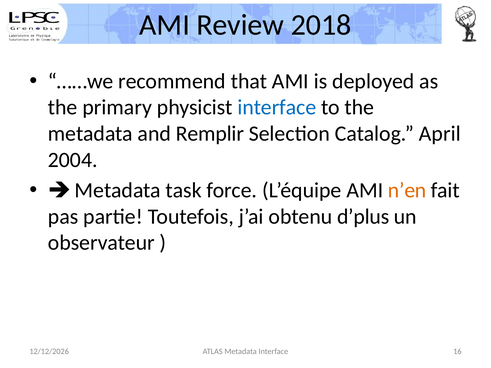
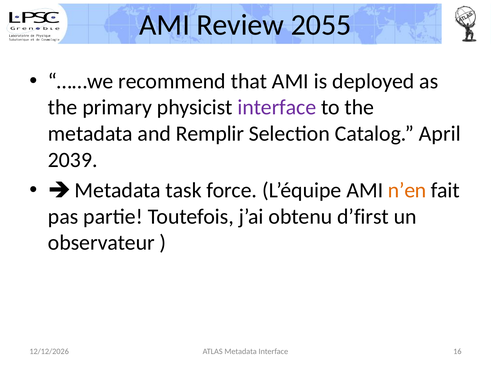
2018: 2018 -> 2055
interface at (277, 108) colour: blue -> purple
2004: 2004 -> 2039
d’plus: d’plus -> d’first
